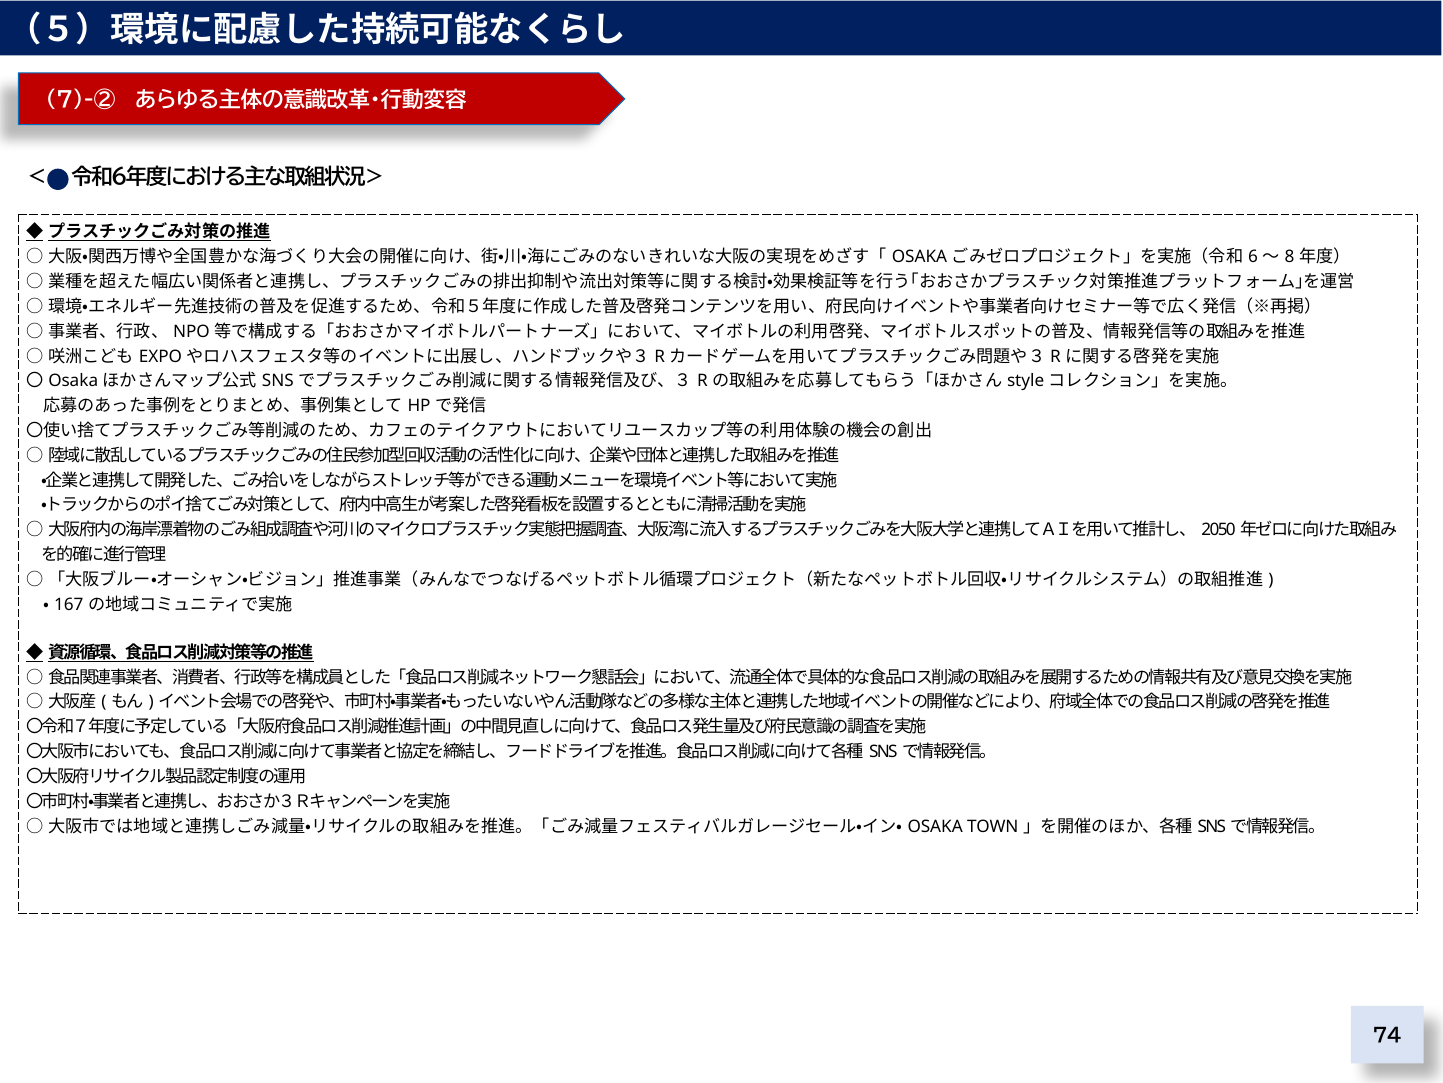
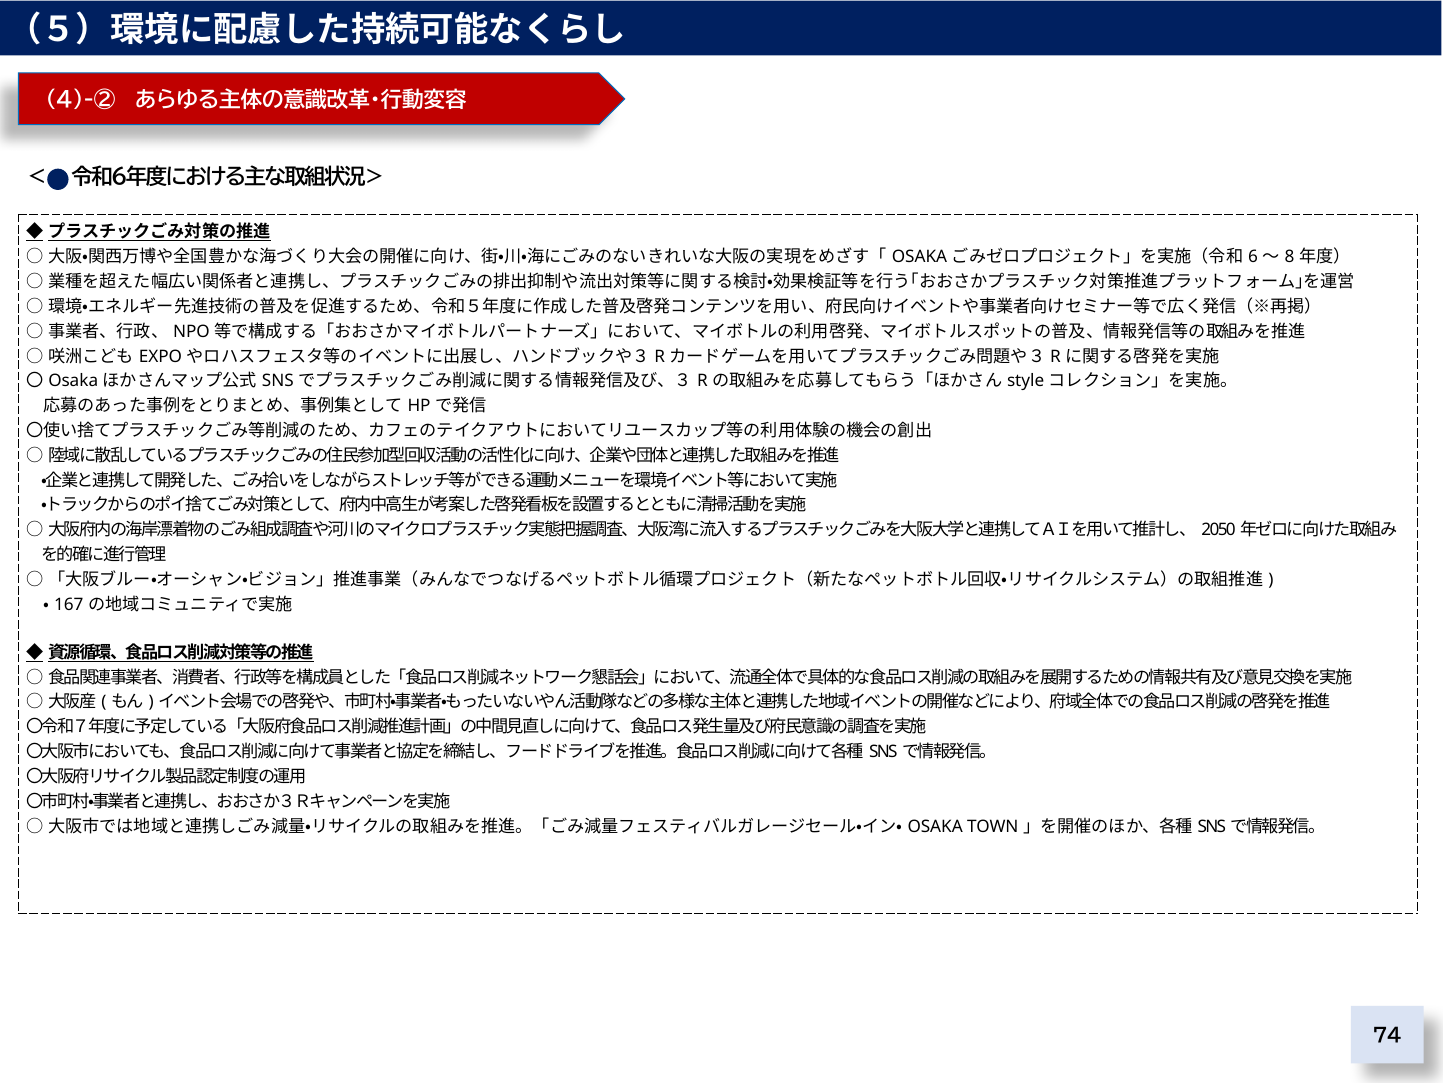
7)-②: 7)-② -> 4)-②
